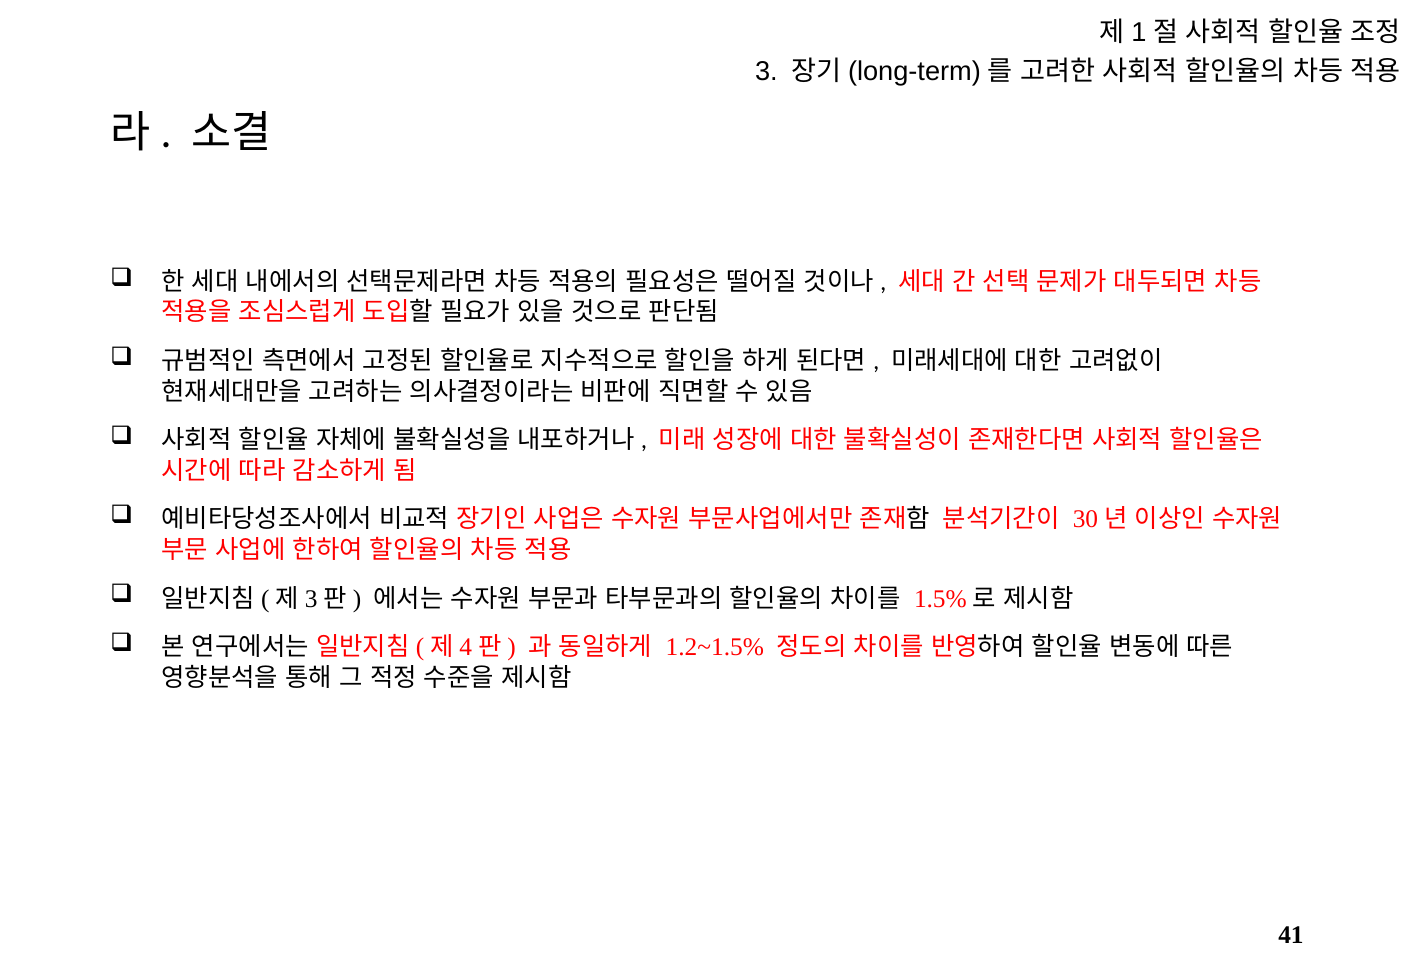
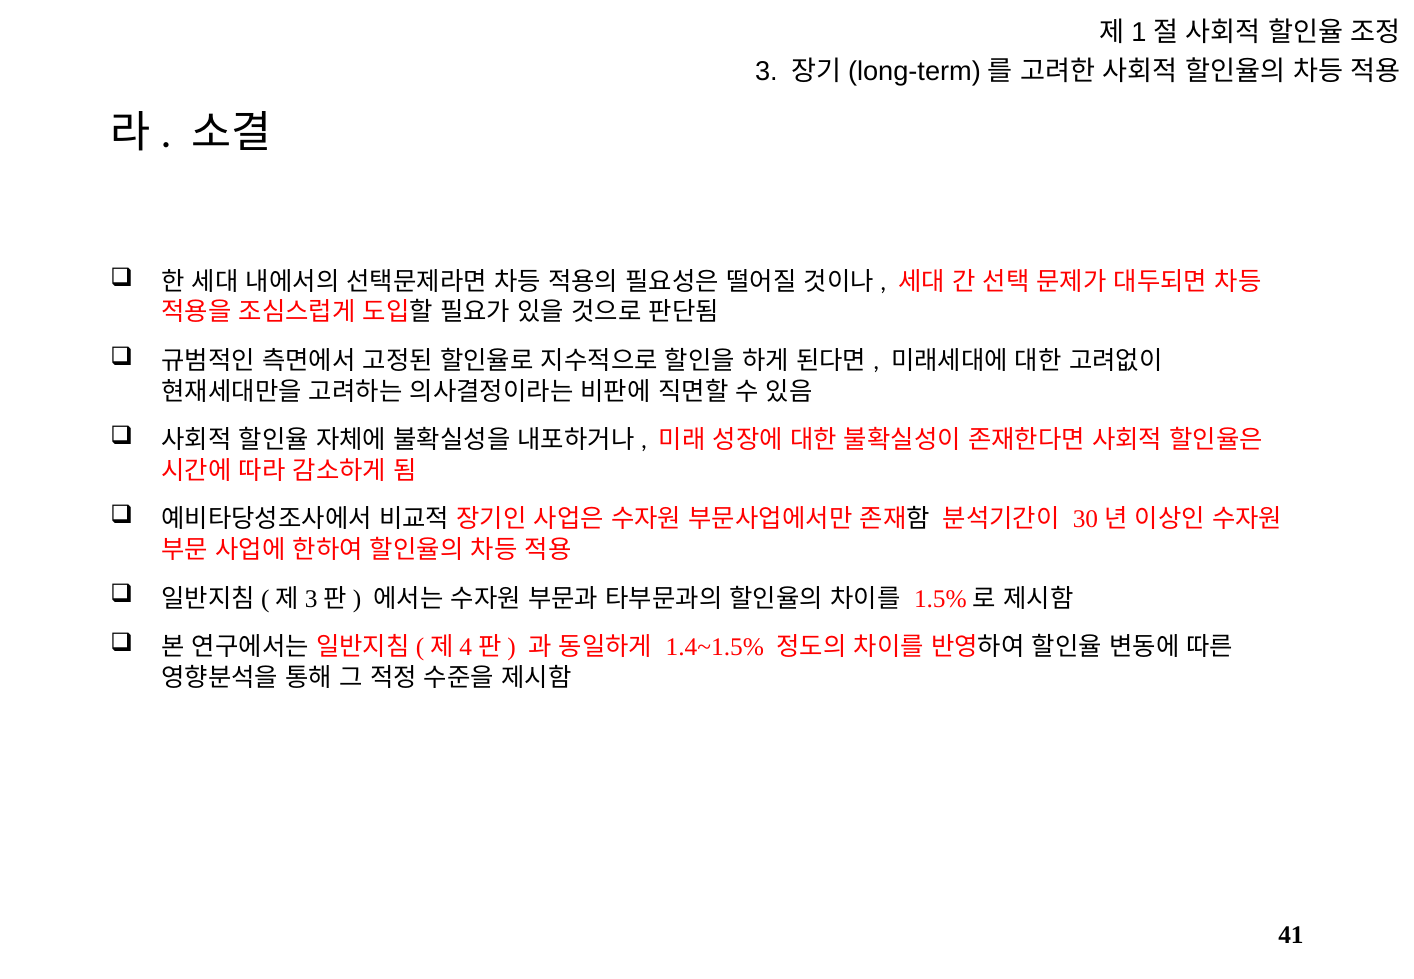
1.2~1.5%: 1.2~1.5% -> 1.4~1.5%
